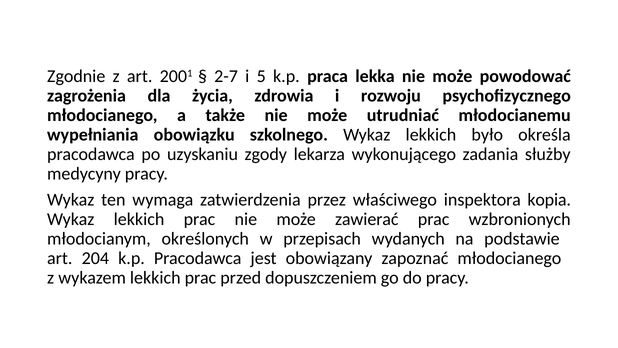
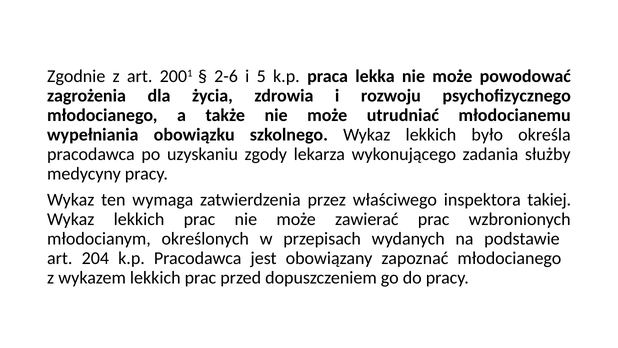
2-7: 2-7 -> 2-6
kopia: kopia -> takiej
